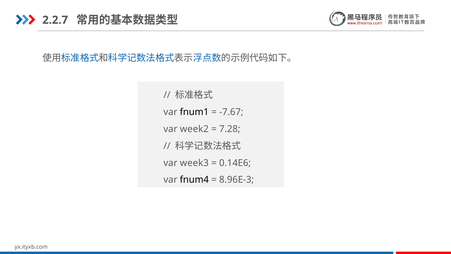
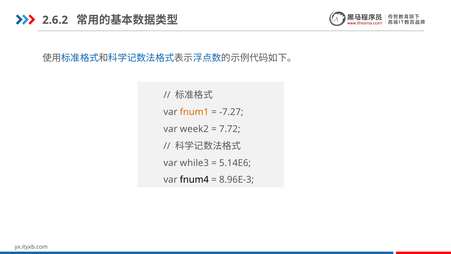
2.2.7: 2.2.7 -> 2.6.2
fnum1 colour: black -> orange
-7.67: -7.67 -> -7.27
7.28: 7.28 -> 7.72
week3: week3 -> while3
0.14E6: 0.14E6 -> 5.14E6
